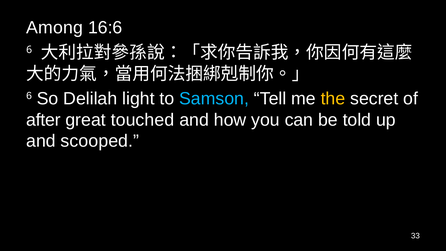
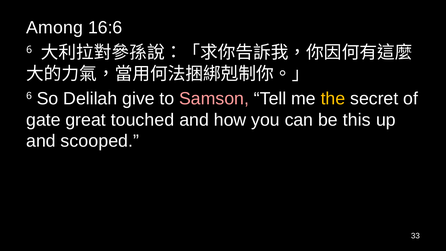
light: light -> give
Samson colour: light blue -> pink
after: after -> gate
told: told -> this
